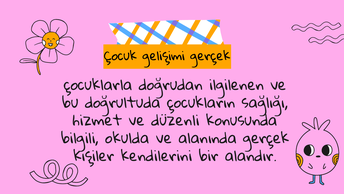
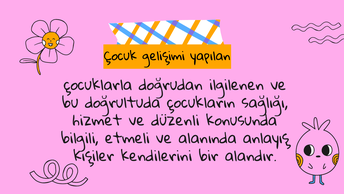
gelişimi gerçek: gerçek -> yapılan
okulda: okulda -> etmeli
alanında gerçek: gerçek -> anlayış
